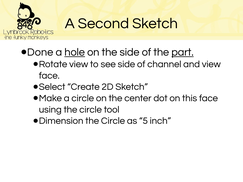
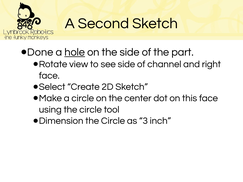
part underline: present -> none
and view: view -> right
5: 5 -> 3
